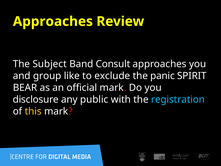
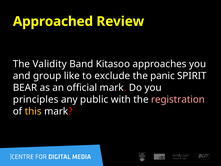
Approaches at (53, 21): Approaches -> Approached
Subject: Subject -> Validity
Consult: Consult -> Kitasoo
disclosure: disclosure -> principles
registration colour: light blue -> pink
